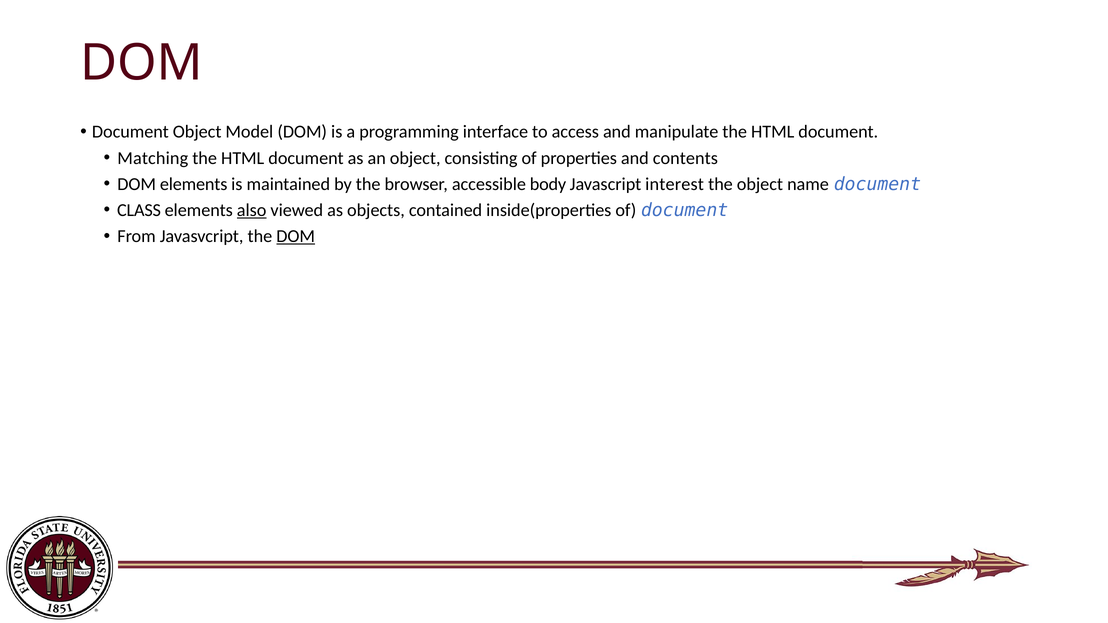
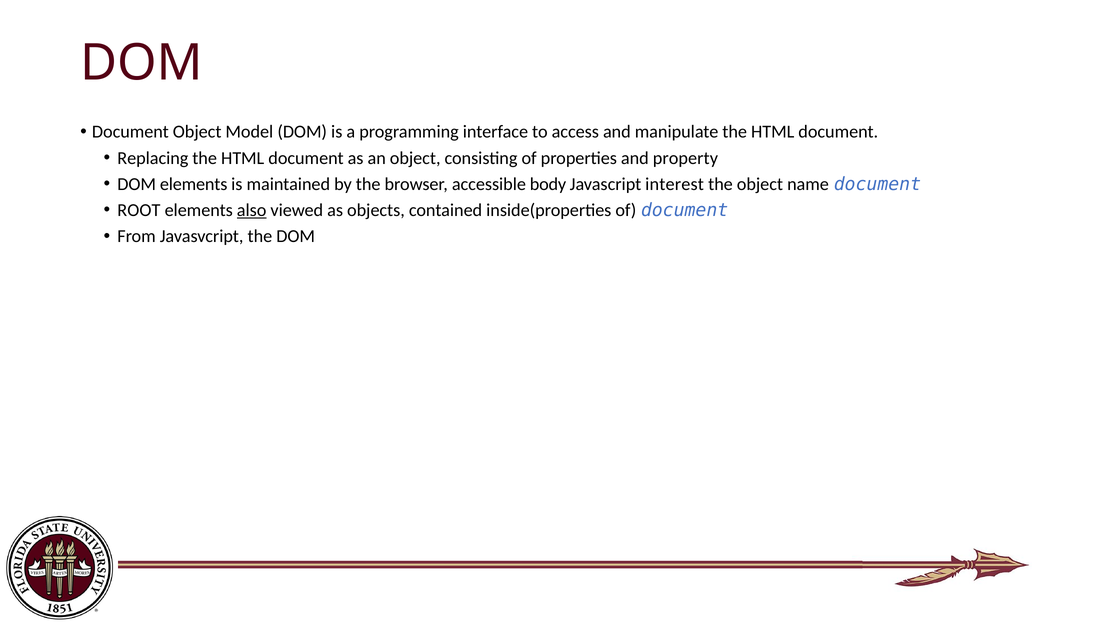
Matching: Matching -> Replacing
contents: contents -> property
CLASS: CLASS -> ROOT
DOM at (296, 236) underline: present -> none
